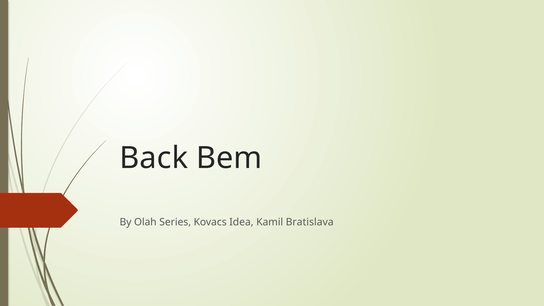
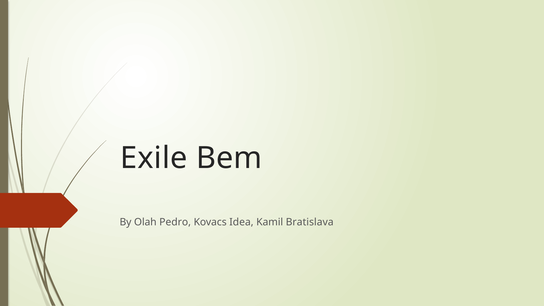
Back: Back -> Exile
Series: Series -> Pedro
